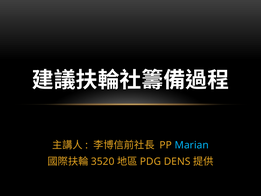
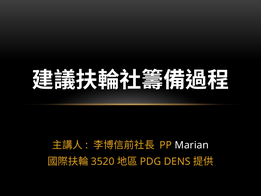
Marian colour: light blue -> white
